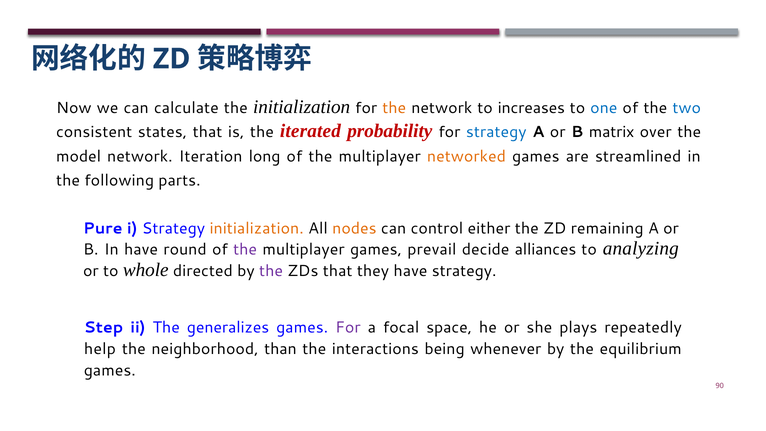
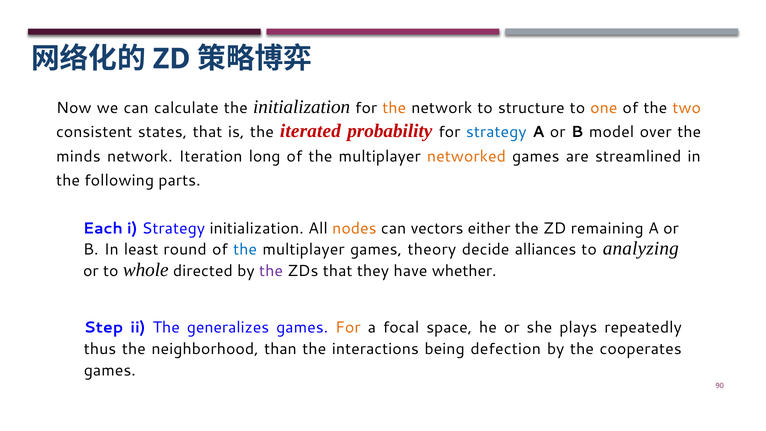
increases: increases -> structure
one colour: blue -> orange
two colour: blue -> orange
matrix: matrix -> model
model: model -> minds
Pure: Pure -> Each
initialization at (257, 228) colour: orange -> black
control: control -> vectors
In have: have -> least
the at (245, 249) colour: purple -> blue
prevail: prevail -> theory
have strategy: strategy -> whether
For at (348, 327) colour: purple -> orange
help: help -> thus
whenever: whenever -> defection
equilibrium: equilibrium -> cooperates
